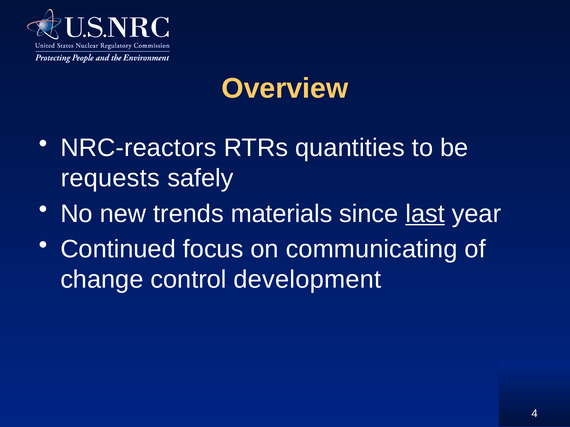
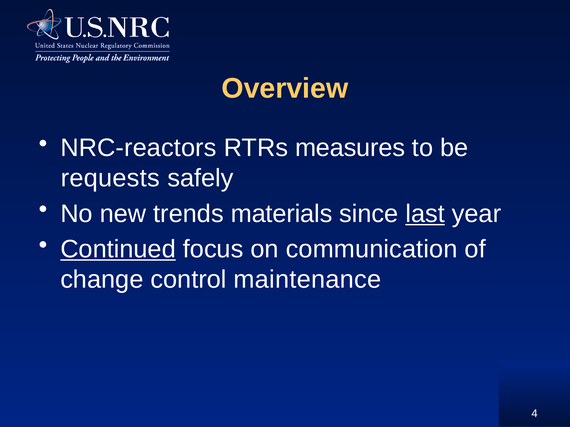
quantities: quantities -> measures
Continued underline: none -> present
communicating: communicating -> communication
development: development -> maintenance
